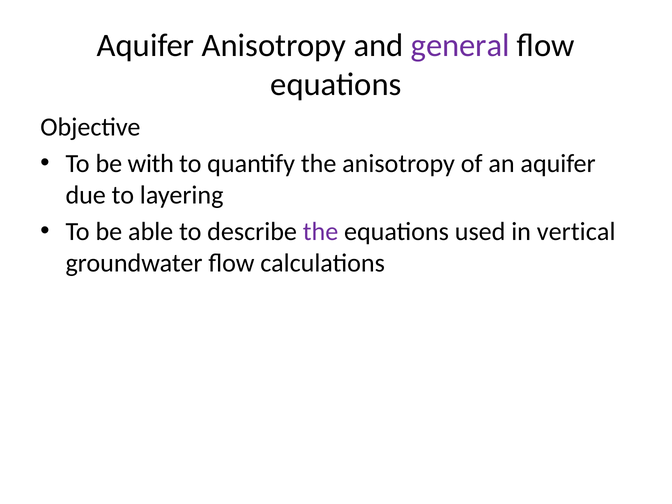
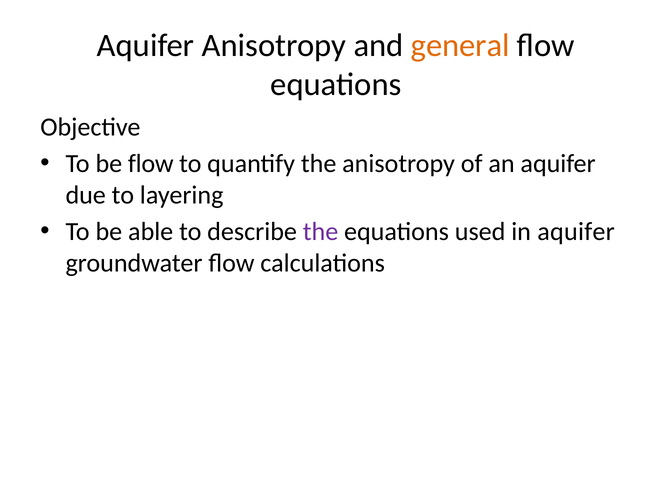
general colour: purple -> orange
be with: with -> flow
in vertical: vertical -> aquifer
